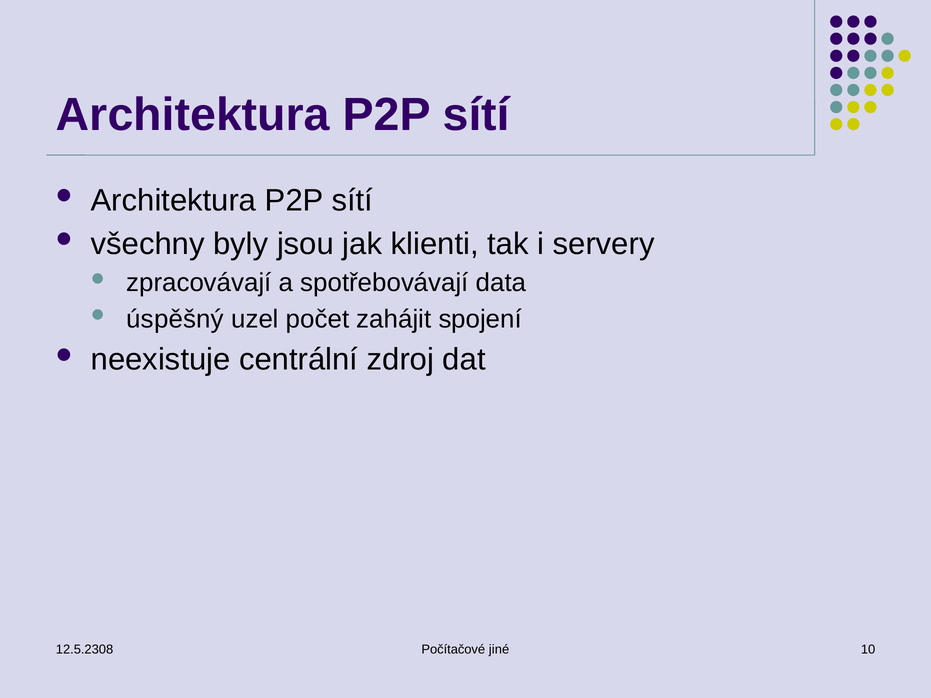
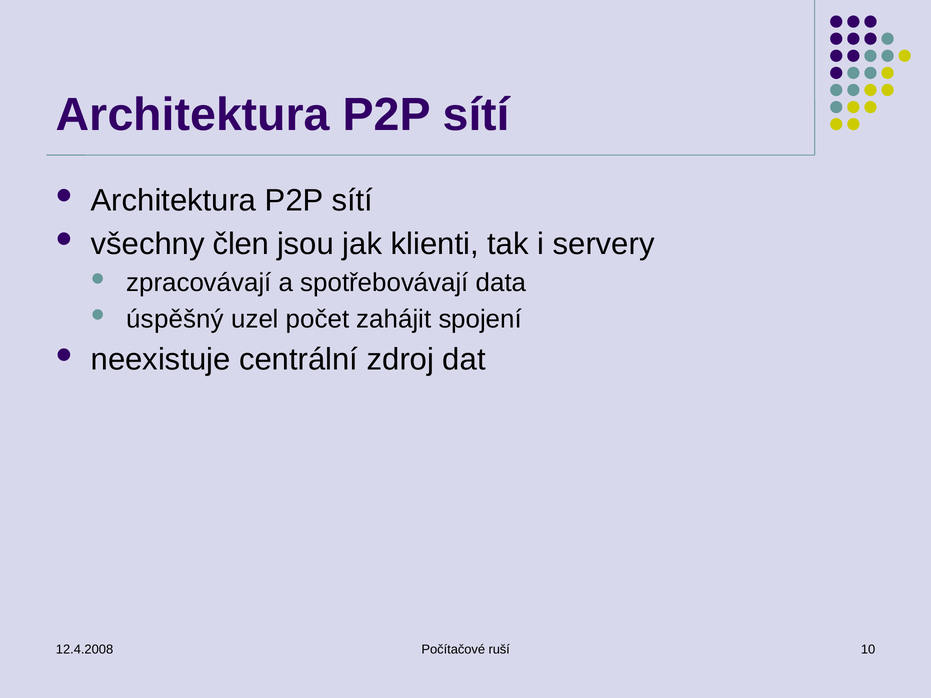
byly: byly -> člen
12.5.2308: 12.5.2308 -> 12.4.2008
jiné: jiné -> ruší
